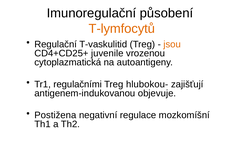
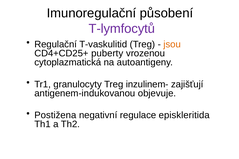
T-lymfocytů colour: orange -> purple
juvenile: juvenile -> puberty
regulačními: regulačními -> granulocyty
hlubokou-: hlubokou- -> inzulinem-
mozkomíšní: mozkomíšní -> episkleritida
